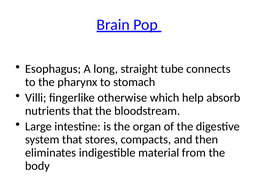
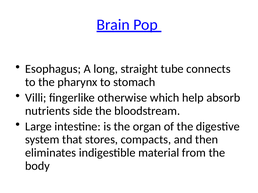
nutrients that: that -> side
